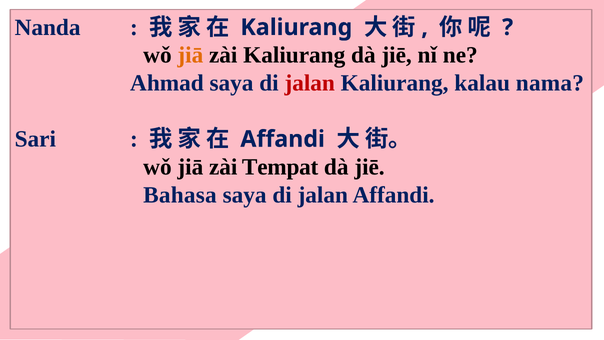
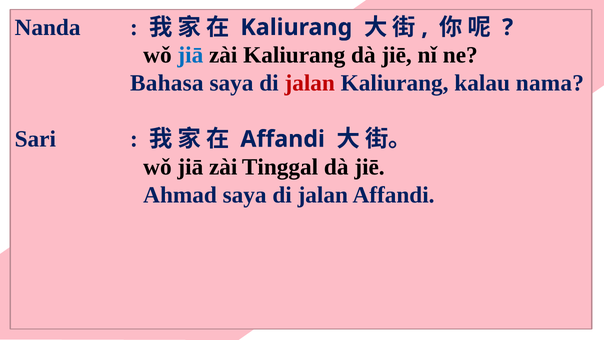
jiā at (190, 55) colour: orange -> blue
Ahmad: Ahmad -> Bahasa
Tempat: Tempat -> Tinggal
Bahasa: Bahasa -> Ahmad
